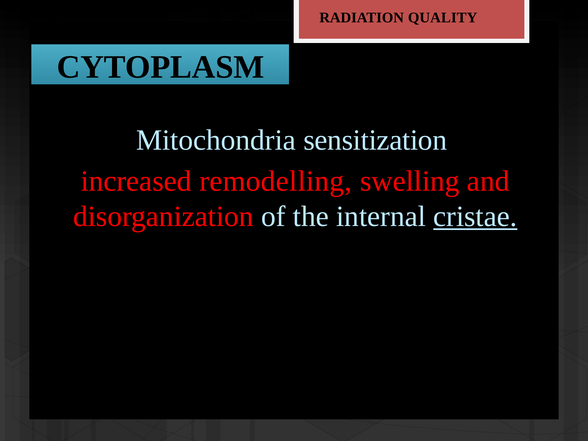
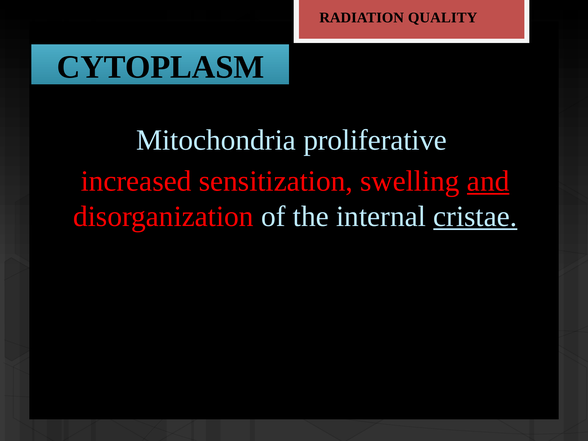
sensitization: sensitization -> proliferative
remodelling: remodelling -> sensitization
and underline: none -> present
